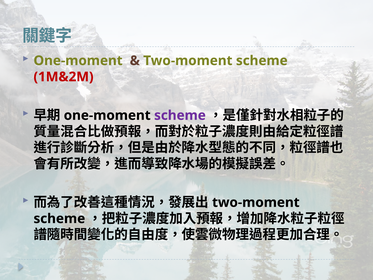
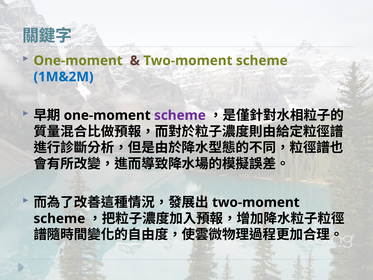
1M&2M colour: red -> blue
